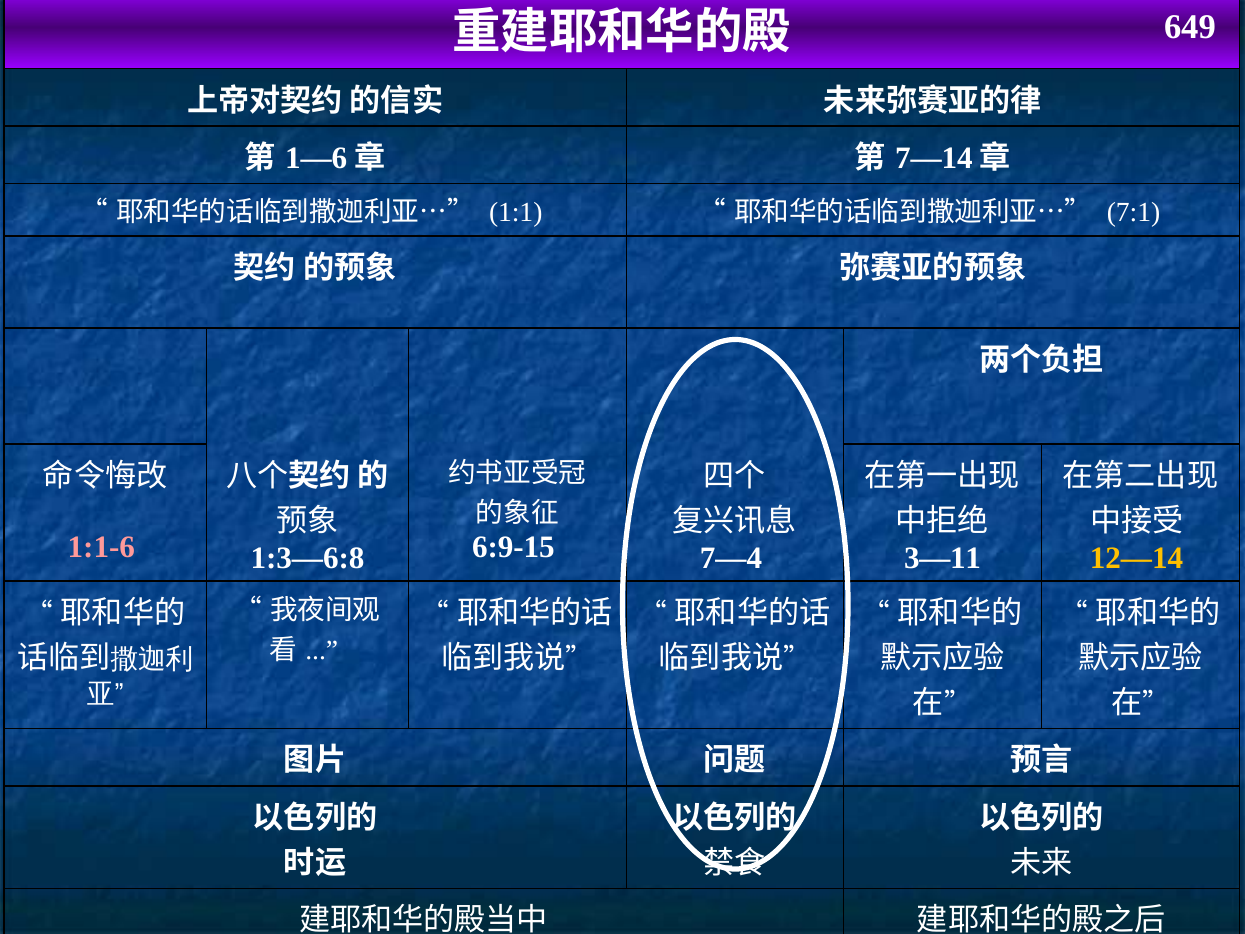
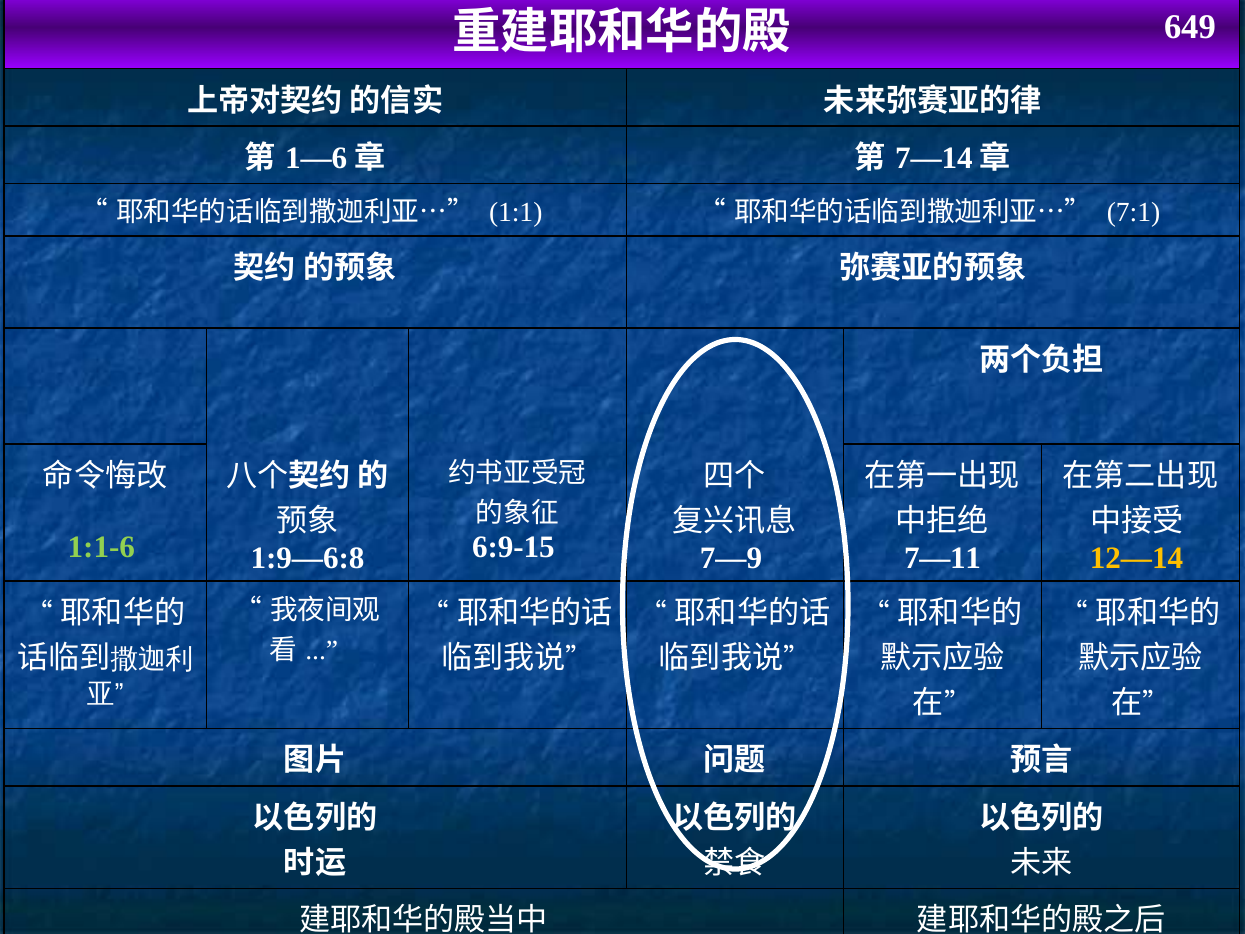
1:1-6 colour: pink -> light green
1:3—6:8: 1:3—6:8 -> 1:9—6:8
7—4: 7—4 -> 7—9
3—11: 3—11 -> 7—11
